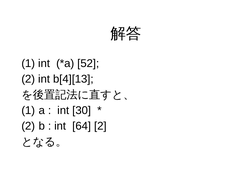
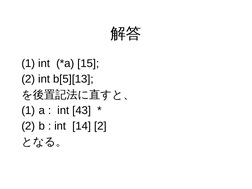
52: 52 -> 15
b[4][13: b[4][13 -> b[5][13
30: 30 -> 43
64: 64 -> 14
